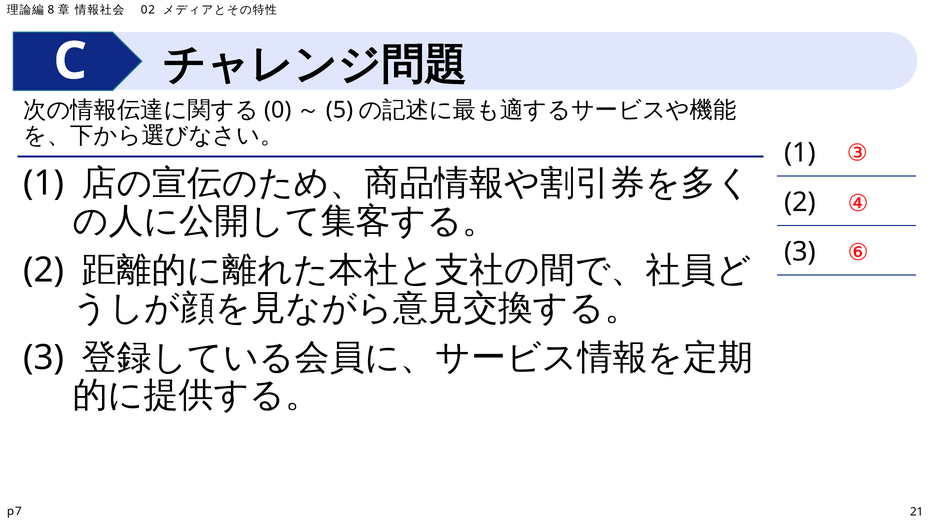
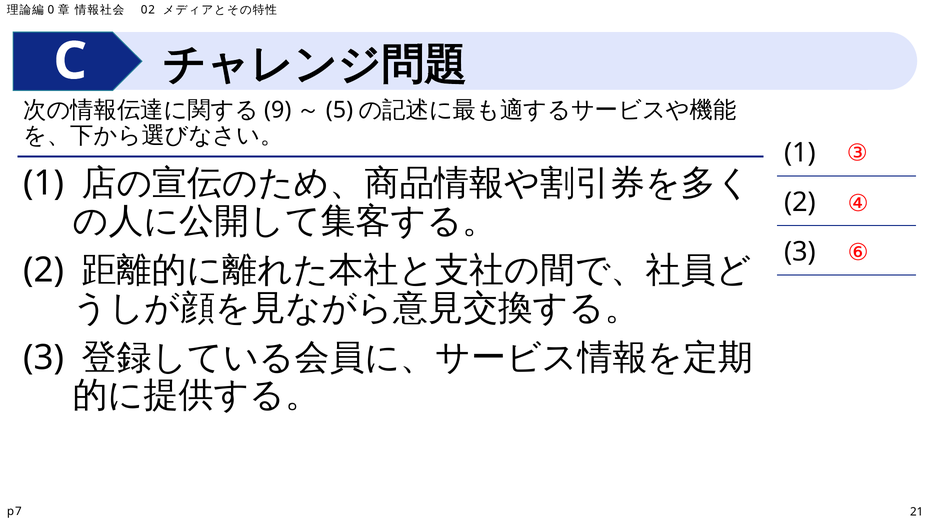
8: 8 -> 0
0: 0 -> 9
